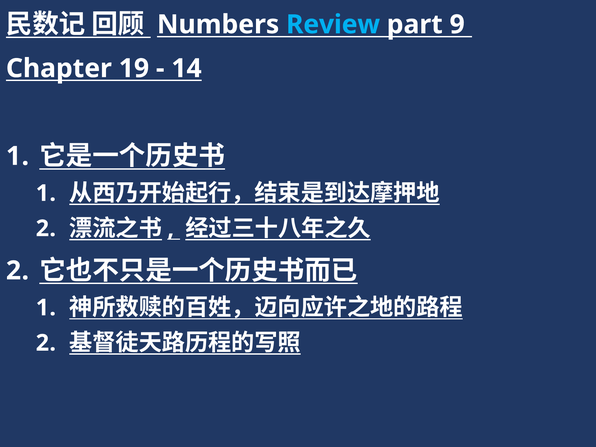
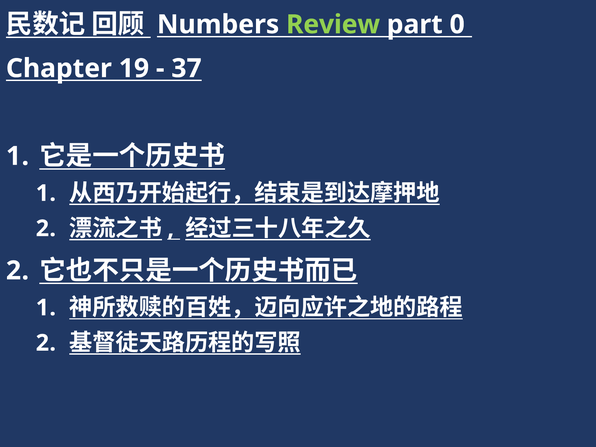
Review colour: light blue -> light green
9: 9 -> 0
14: 14 -> 37
